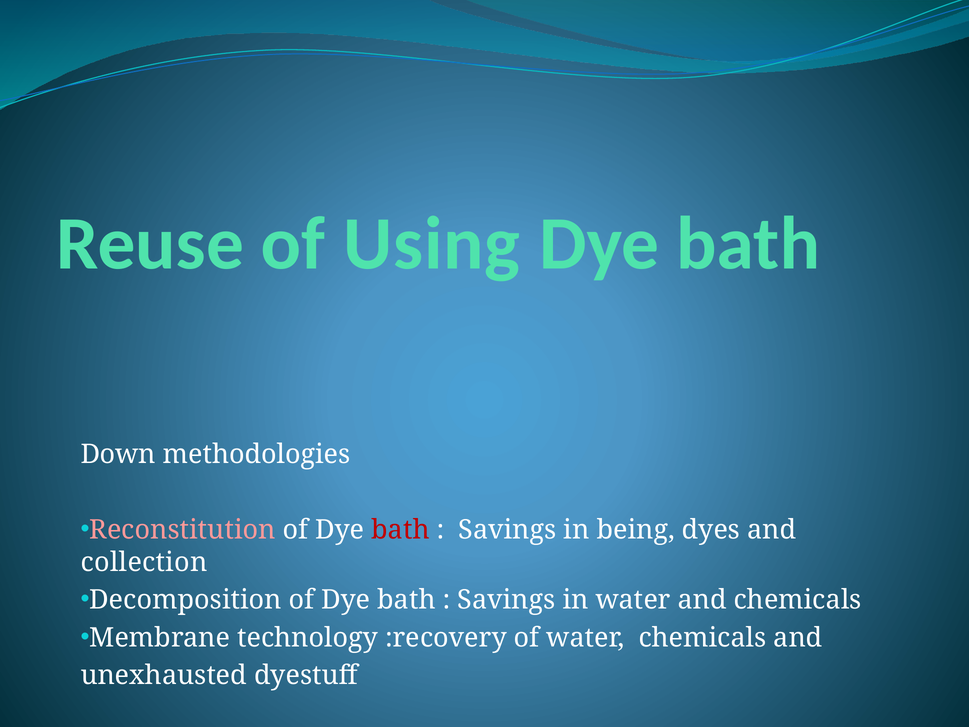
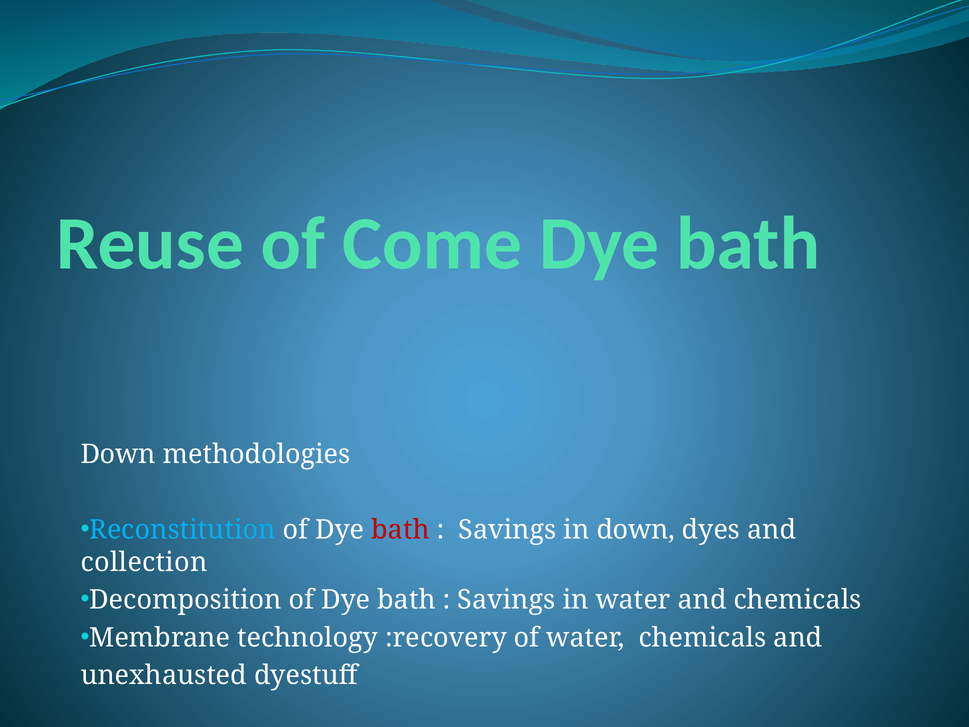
Using: Using -> Come
Reconstitution colour: pink -> light blue
in being: being -> down
